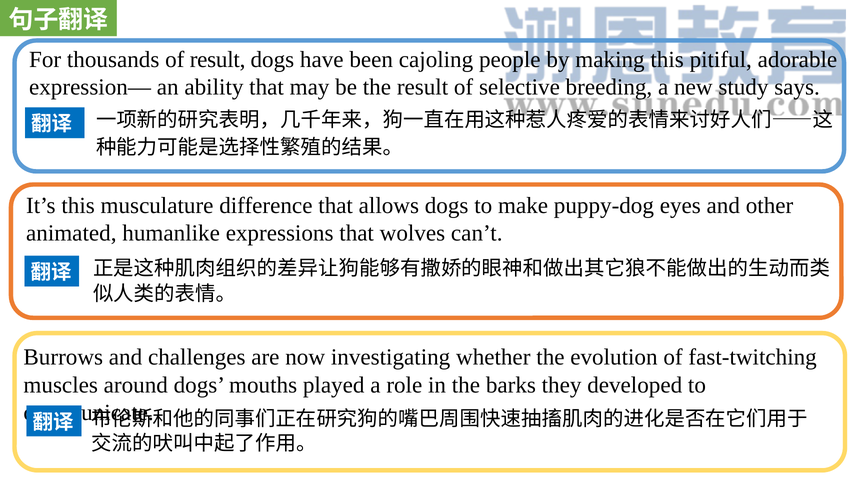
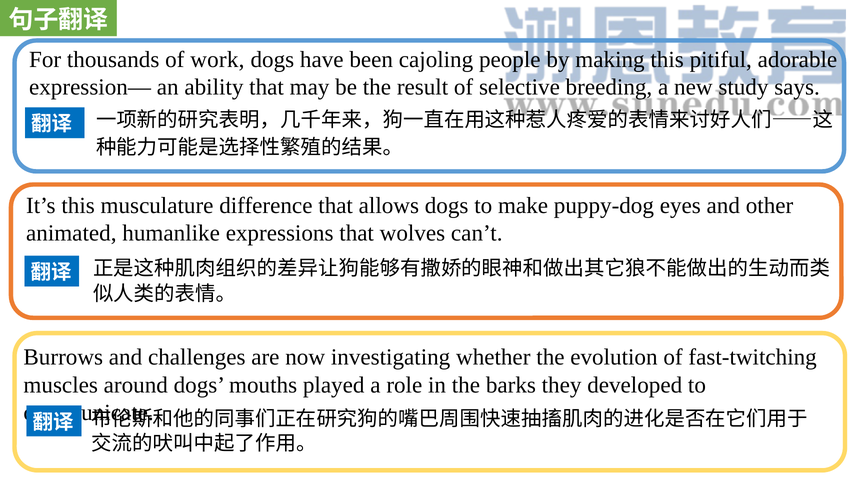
of result: result -> work
